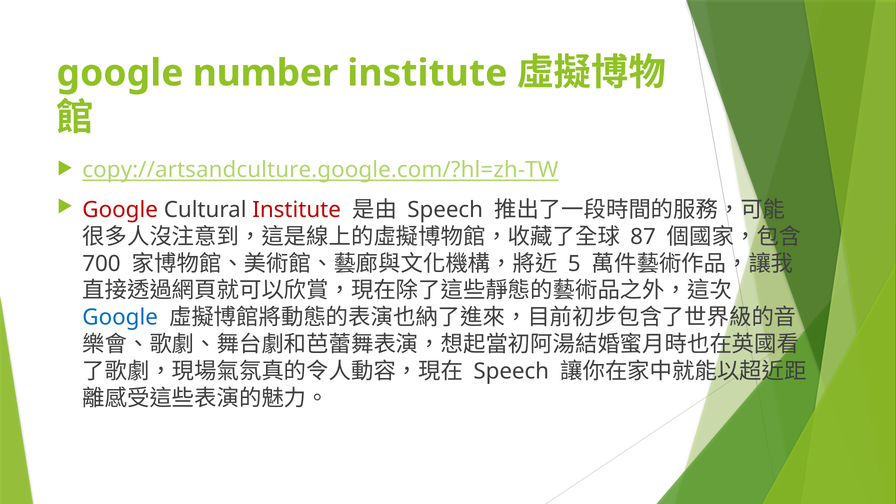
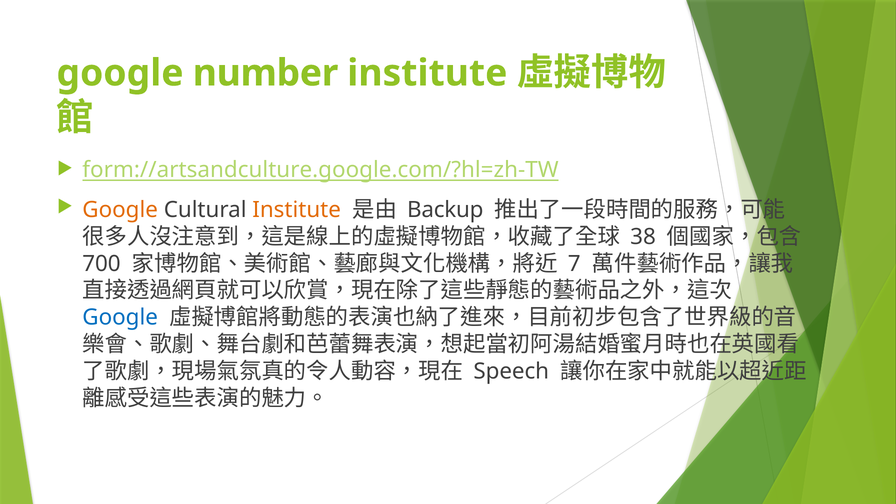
copy://artsandculture.google.com/?hl=zh-TW: copy://artsandculture.google.com/?hl=zh-TW -> form://artsandculture.google.com/?hl=zh-TW
Google at (120, 210) colour: red -> orange
Institute at (297, 210) colour: red -> orange
Speech at (445, 210): Speech -> Backup
87: 87 -> 38
5: 5 -> 7
